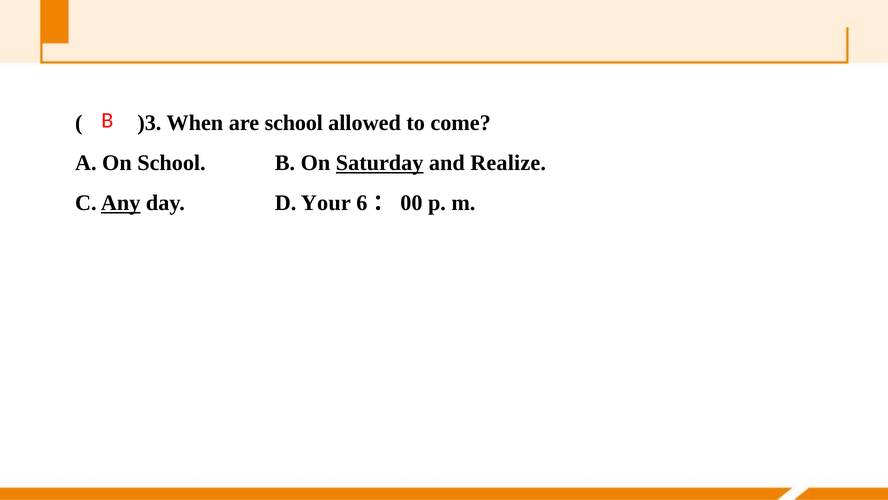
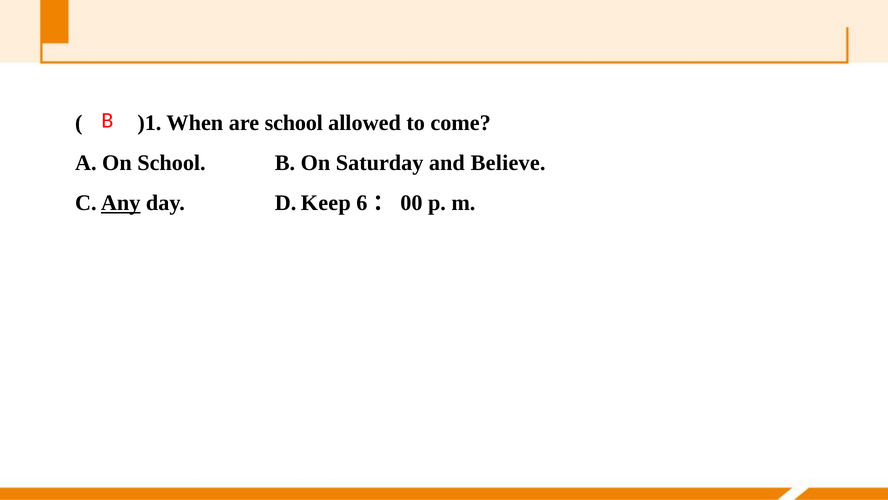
)3: )3 -> )1
Saturday underline: present -> none
Realize: Realize -> Believe
Your: Your -> Keep
